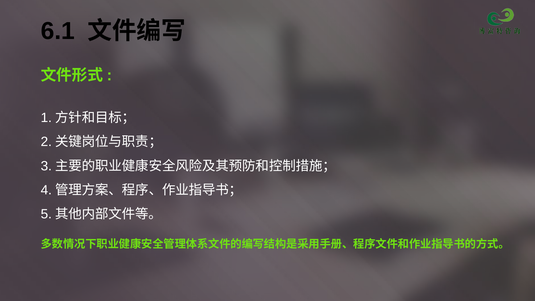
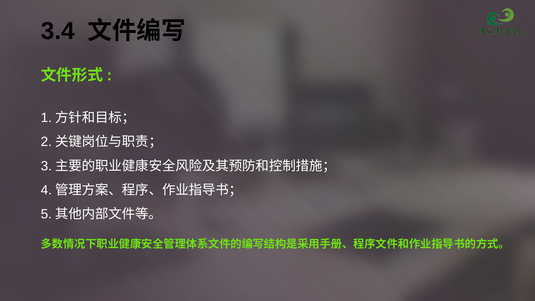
6.1: 6.1 -> 3.4
